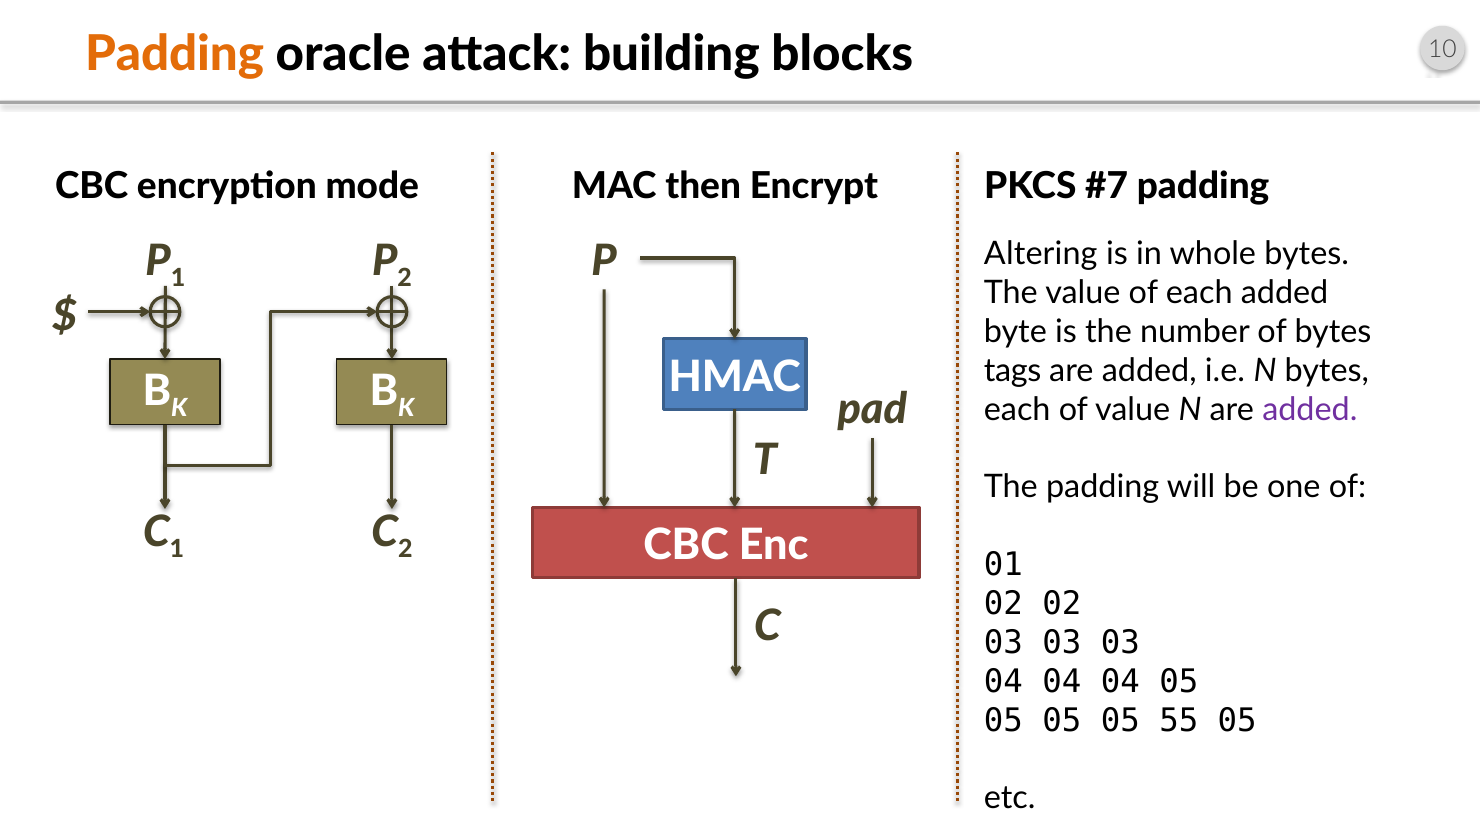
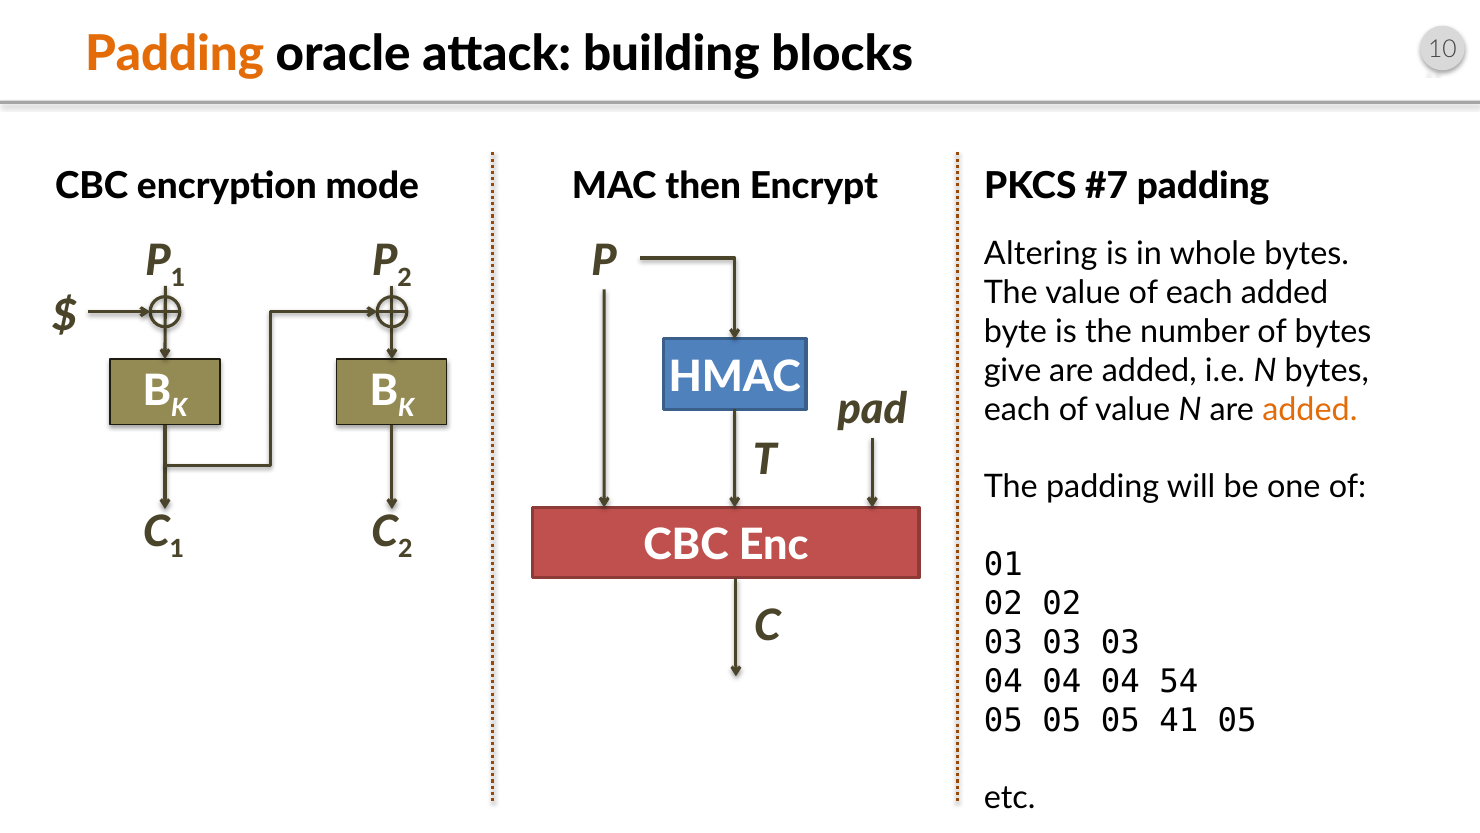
tags: tags -> give
added at (1310, 409) colour: purple -> orange
04 05: 05 -> 54
55: 55 -> 41
